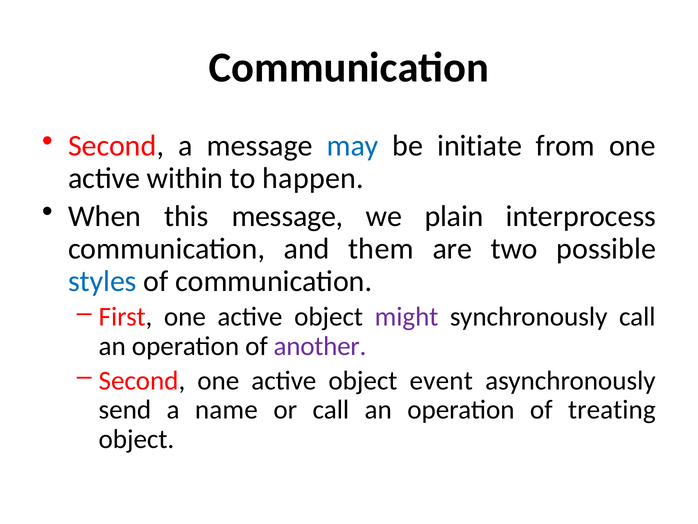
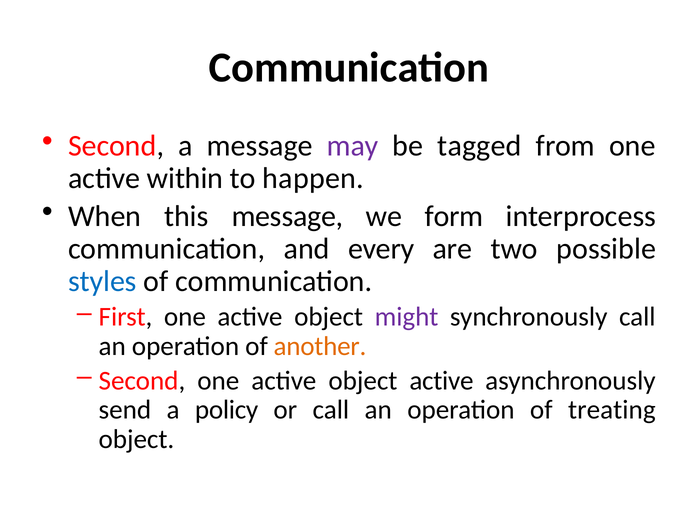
may colour: blue -> purple
initiate: initiate -> tagged
plain: plain -> form
them: them -> every
another colour: purple -> orange
object event: event -> active
name: name -> policy
